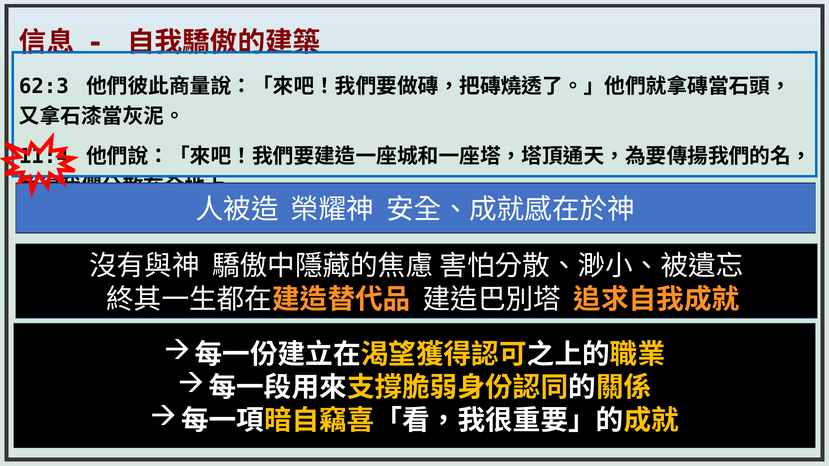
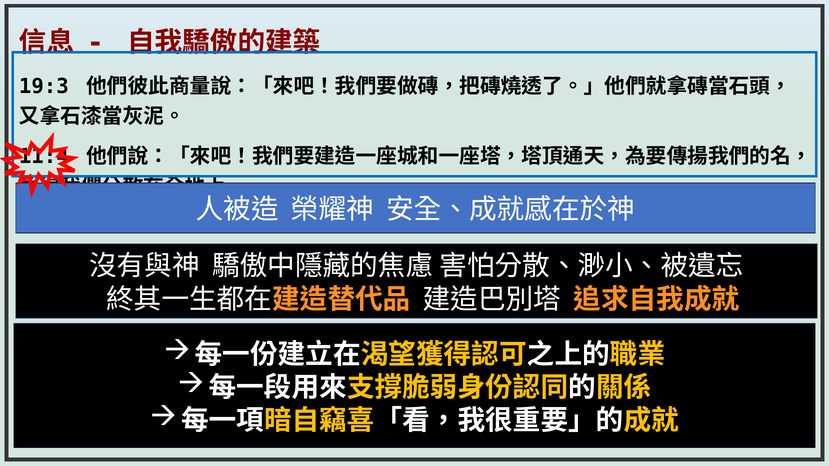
62:3: 62:3 -> 19:3
